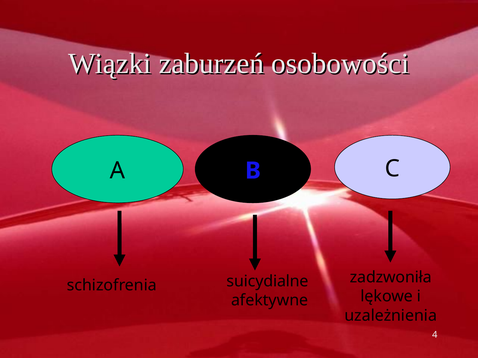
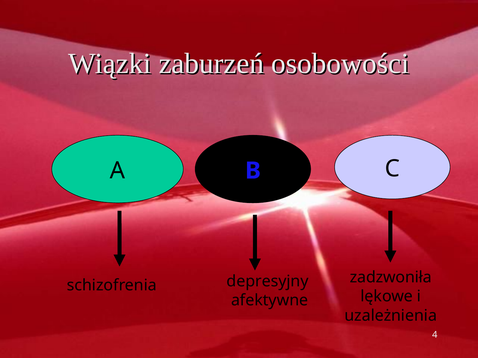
suicydialne: suicydialne -> depresyjny
